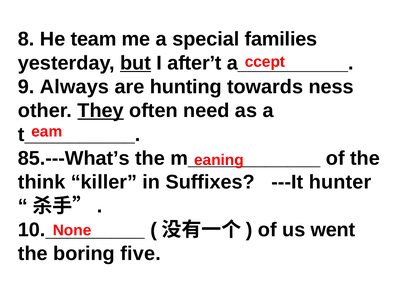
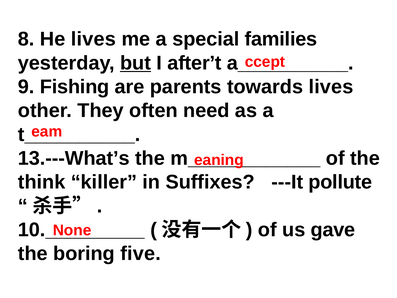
He team: team -> lives
Always: Always -> Fishing
hunting: hunting -> parents
towards ness: ness -> lives
They underline: present -> none
85.---What’s: 85.---What’s -> 13.---What’s
hunter: hunter -> pollute
went: went -> gave
